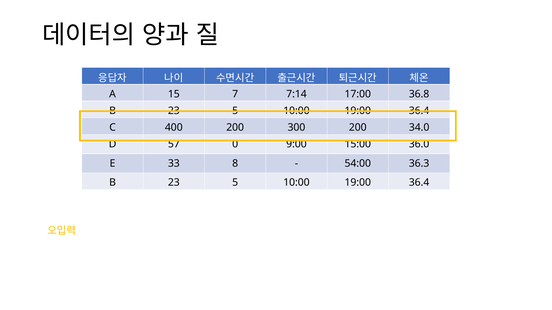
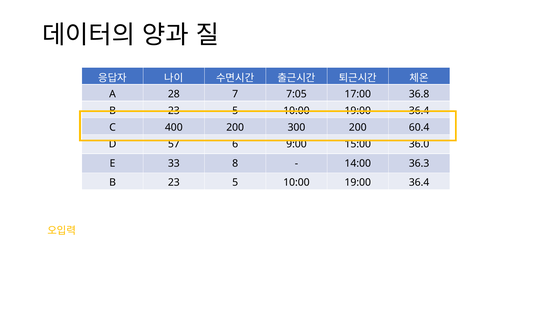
15: 15 -> 28
7:14: 7:14 -> 7:05
34.0: 34.0 -> 60.4
0: 0 -> 6
54:00: 54:00 -> 14:00
